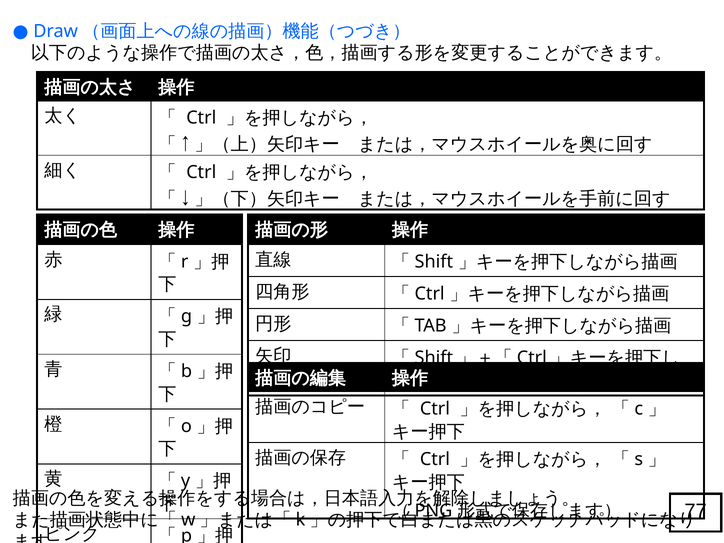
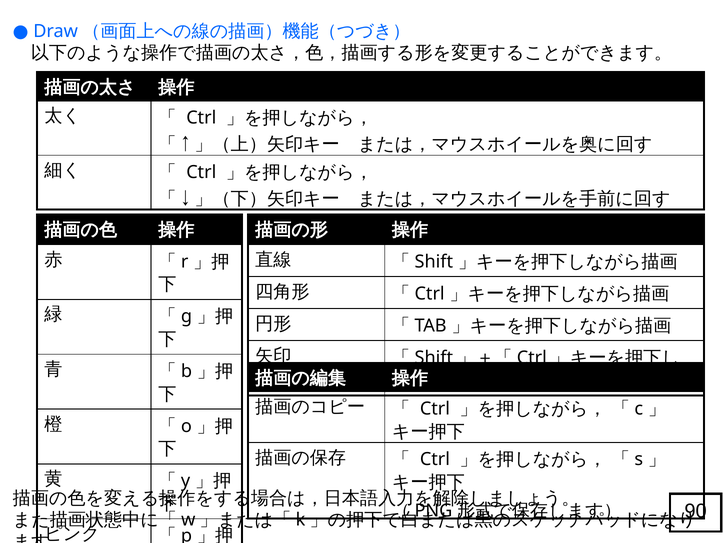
77: 77 -> 90
